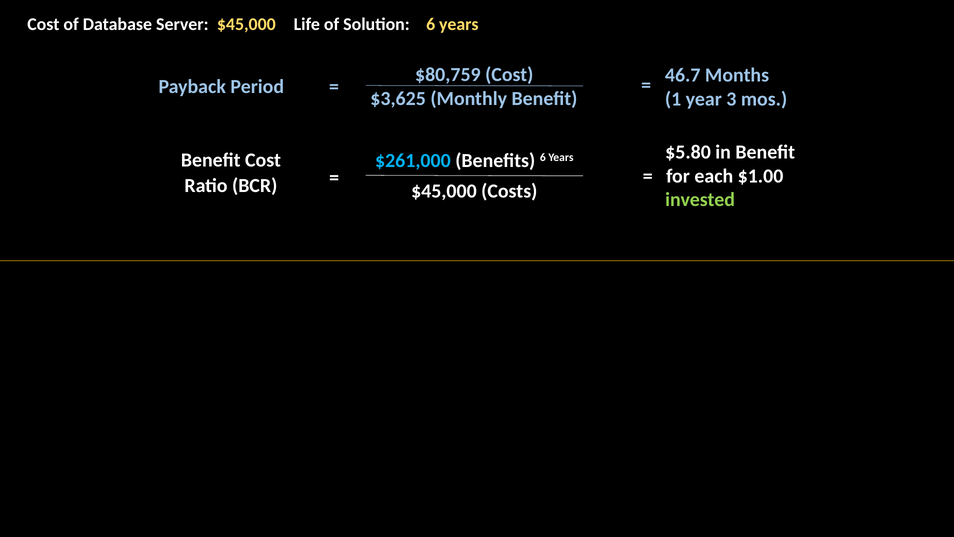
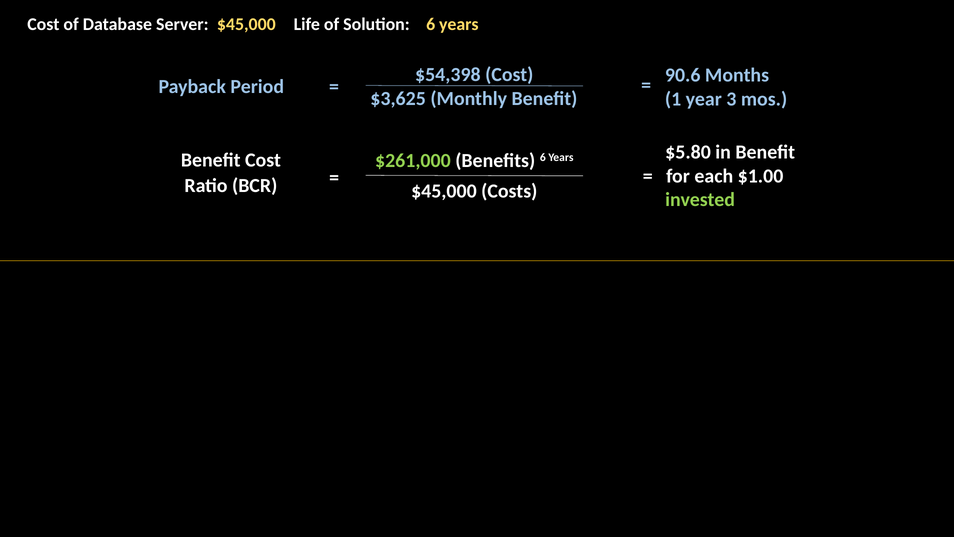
$80,759: $80,759 -> $54,398
46.7: 46.7 -> 90.6
$261,000 colour: light blue -> light green
